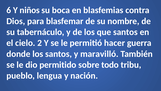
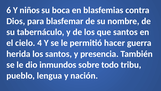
2: 2 -> 4
donde: donde -> herida
maravilló: maravilló -> presencia
permitido: permitido -> inmundos
